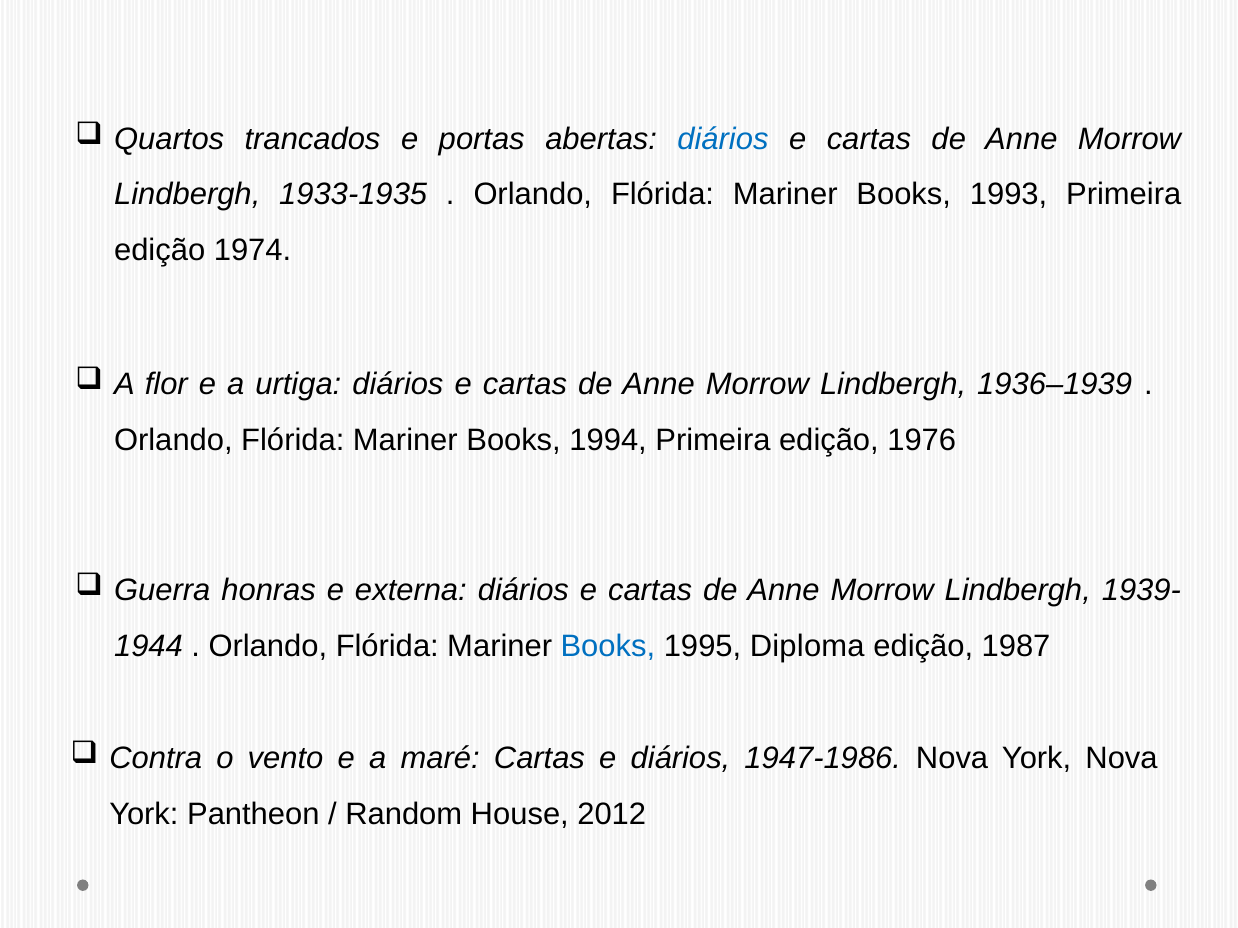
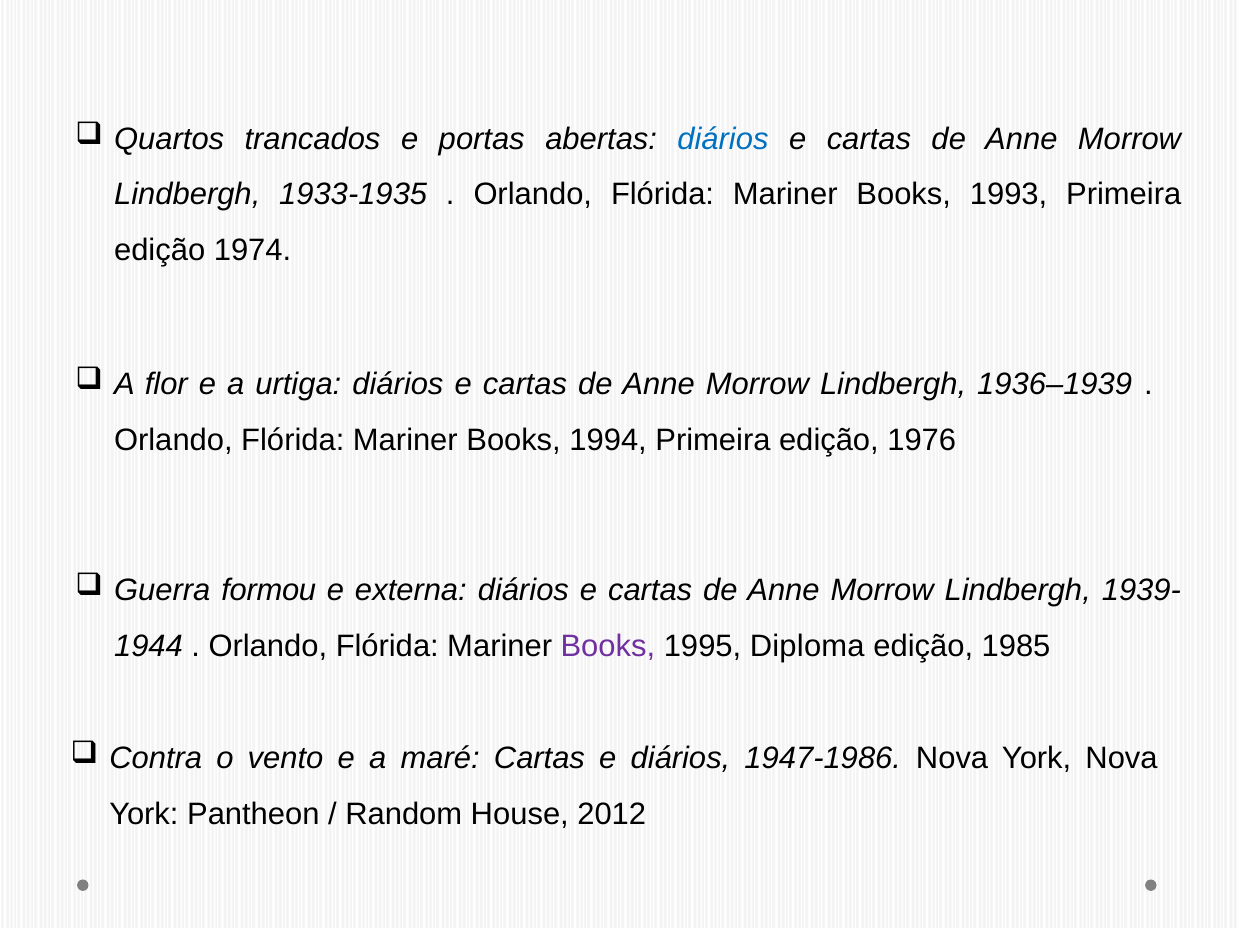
honras: honras -> formou
Books at (608, 647) colour: blue -> purple
1987: 1987 -> 1985
